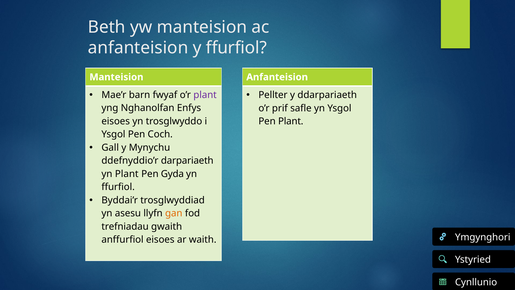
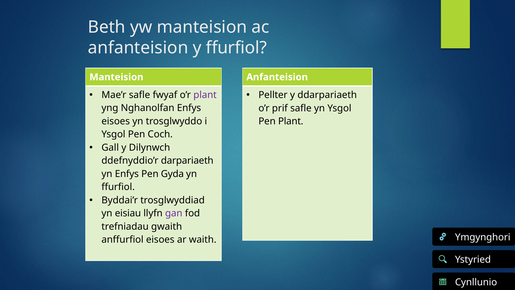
Mae’r barn: barn -> safle
Mynychu: Mynychu -> Dilynwch
yn Plant: Plant -> Enfys
asesu: asesu -> eisiau
gan colour: orange -> purple
